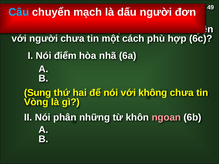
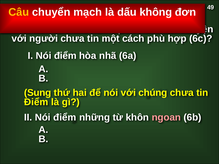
Câu colour: light blue -> yellow
dấu người: người -> không
không: không -> chúng
Vòng at (36, 102): Vòng -> Điểm
II Nói phân: phân -> điểm
